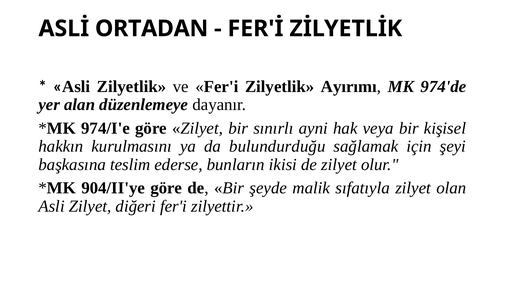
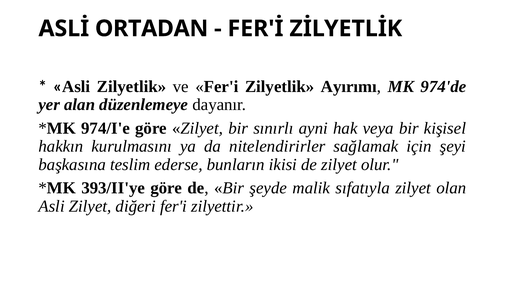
bulundurduğu: bulundurduğu -> nitelendirirler
904/II'ye: 904/II'ye -> 393/II'ye
